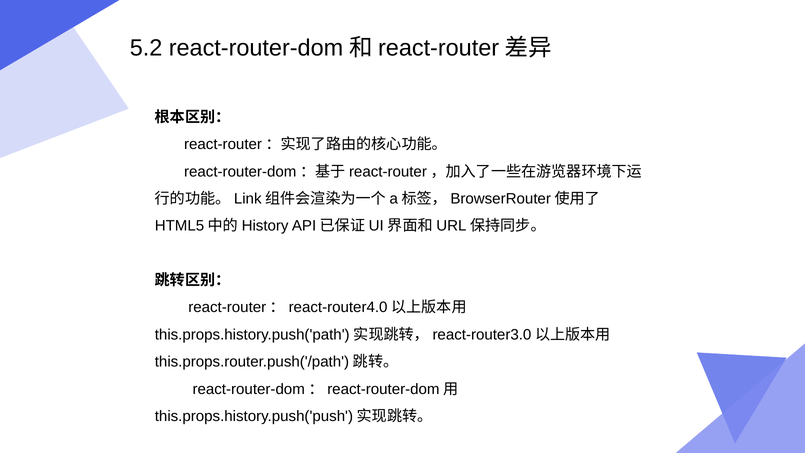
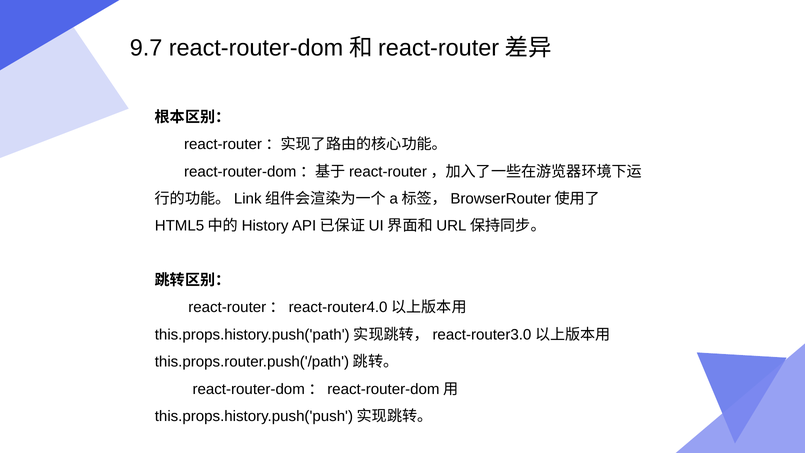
5.2: 5.2 -> 9.7
